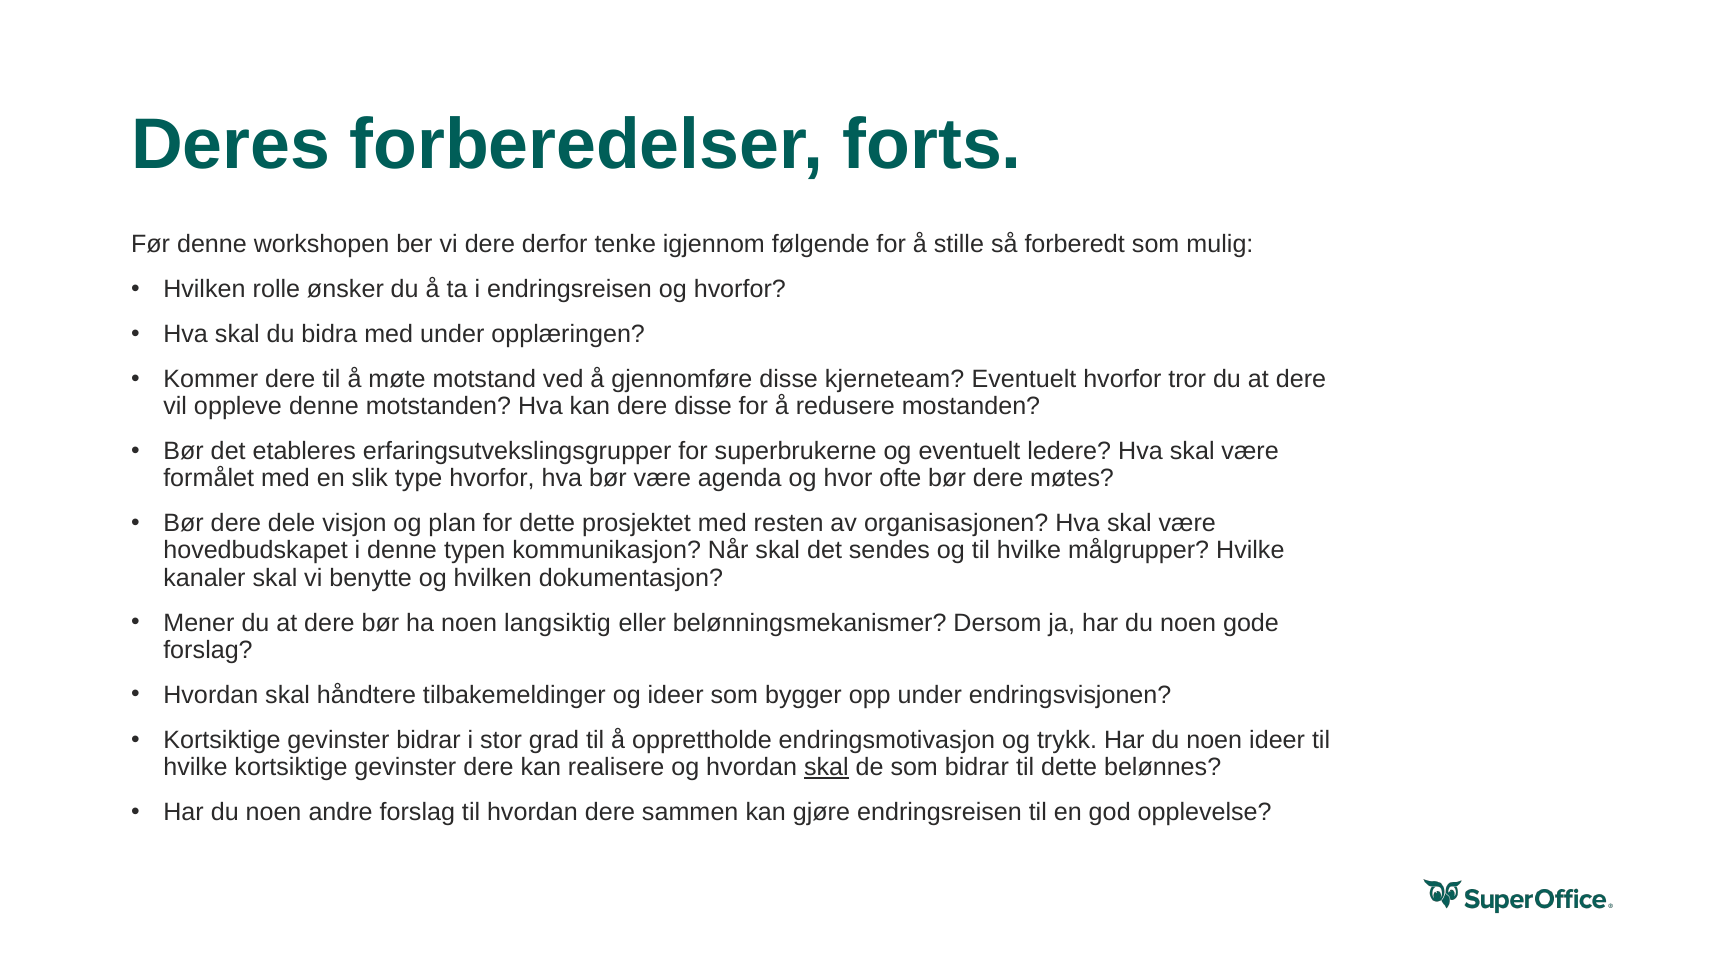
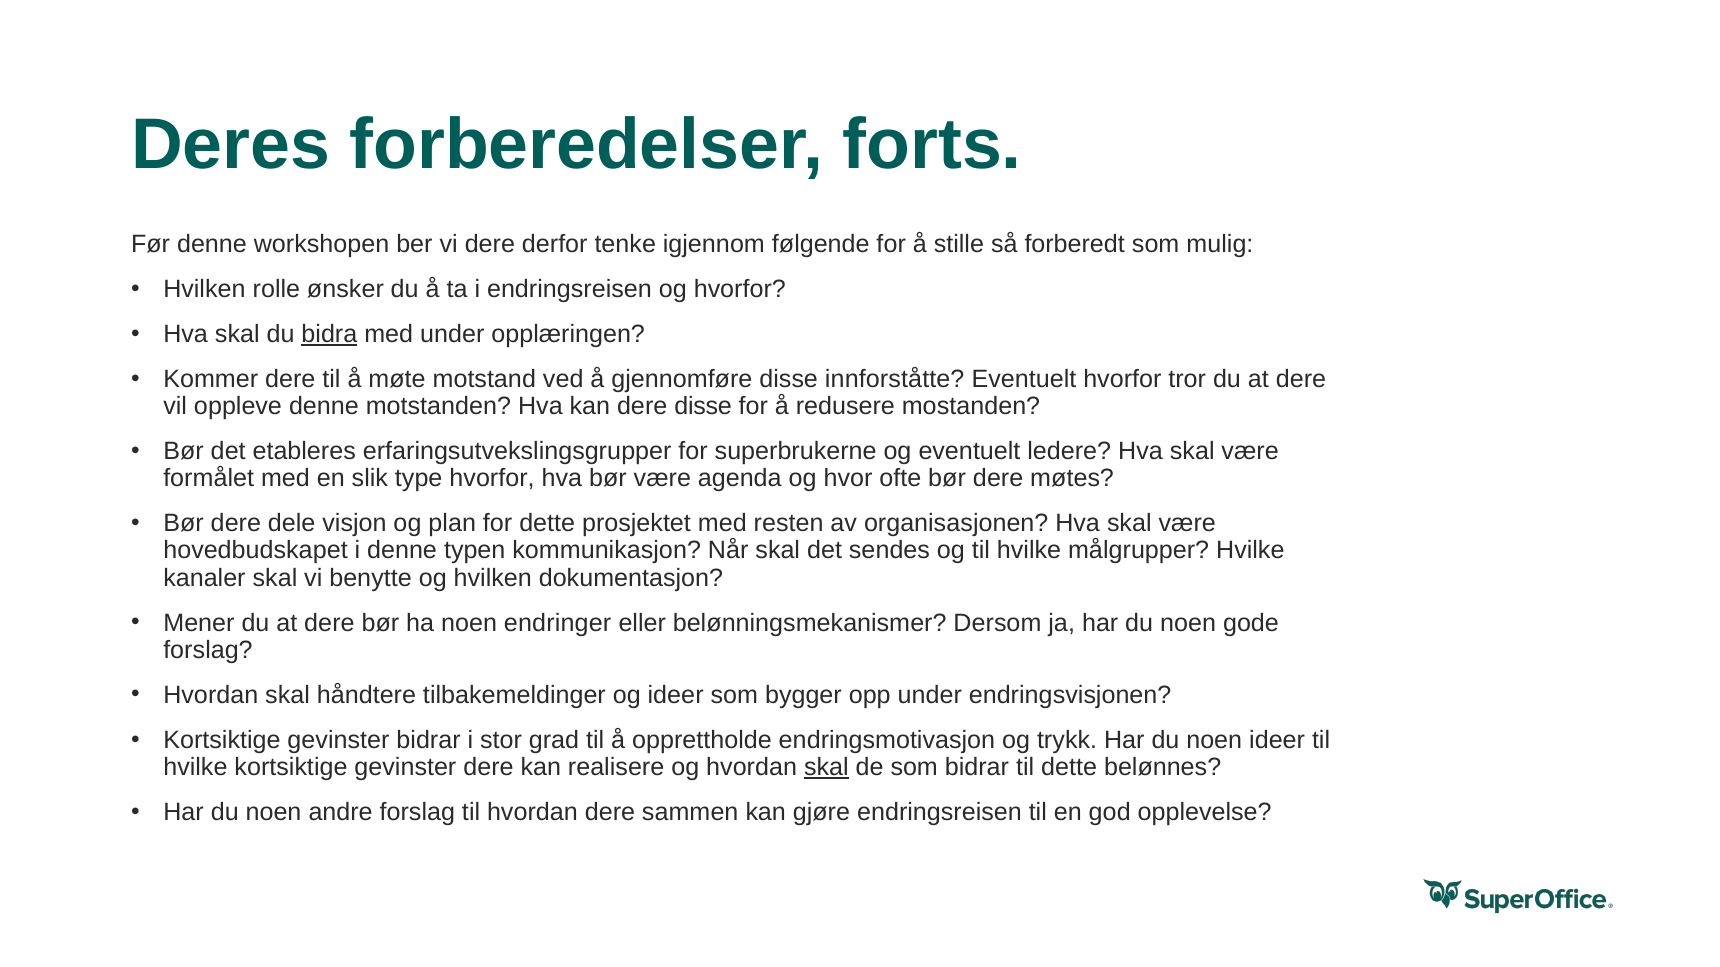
bidra underline: none -> present
kjerneteam: kjerneteam -> innforståtte
langsiktig: langsiktig -> endringer
